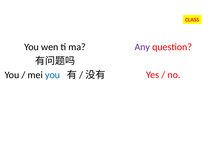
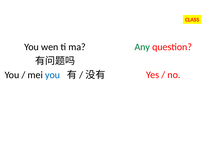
Any colour: purple -> green
